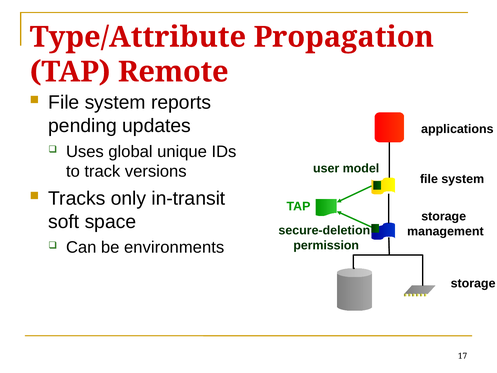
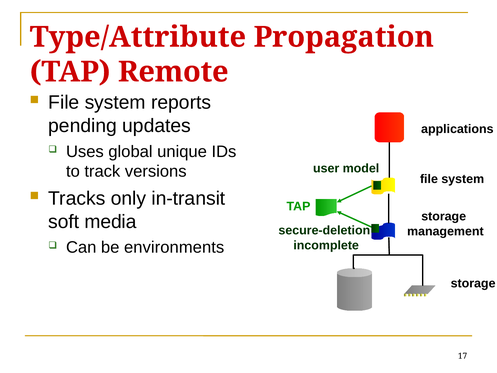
space: space -> media
permission: permission -> incomplete
